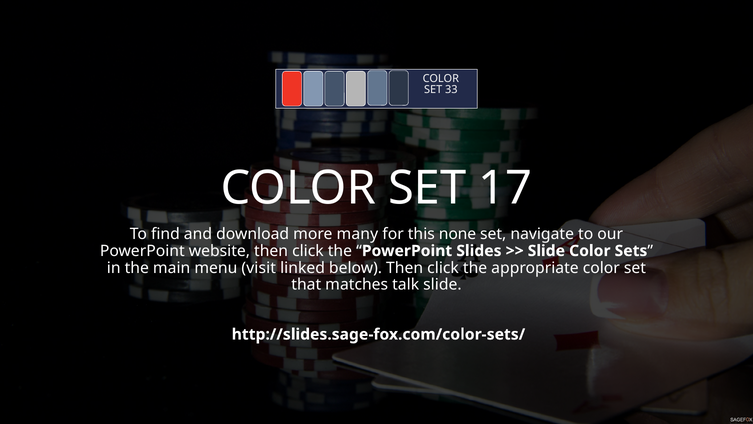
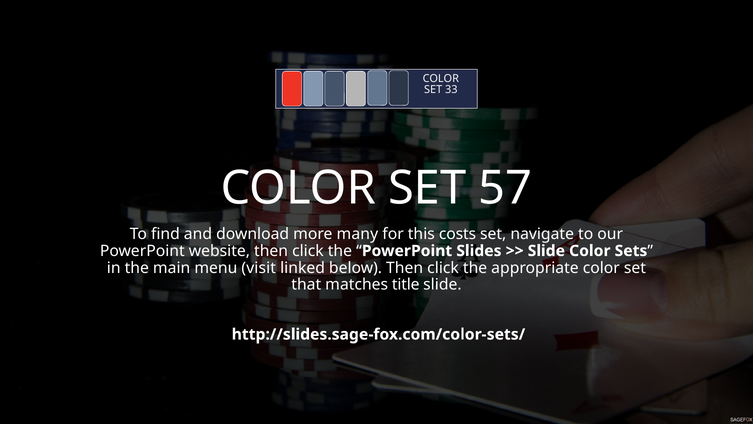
17: 17 -> 57
none: none -> costs
talk: talk -> title
